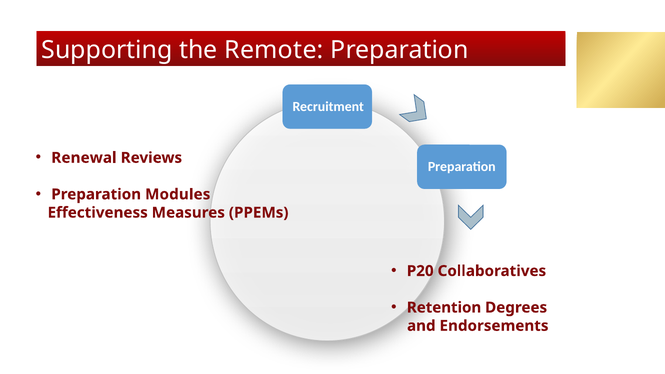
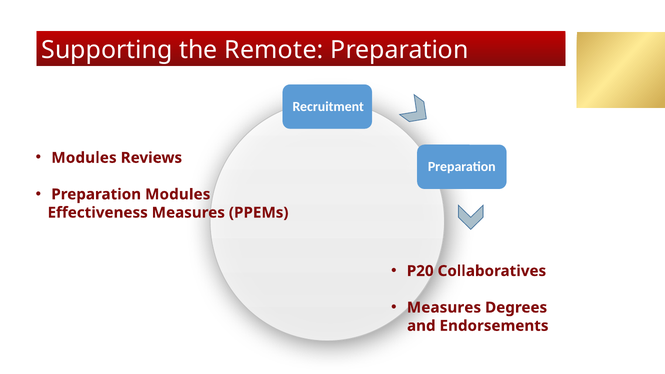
Renewal at (84, 158): Renewal -> Modules
Retention at (444, 308): Retention -> Measures
